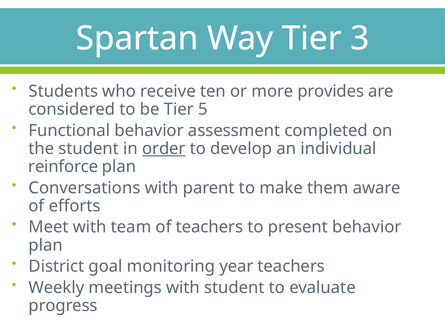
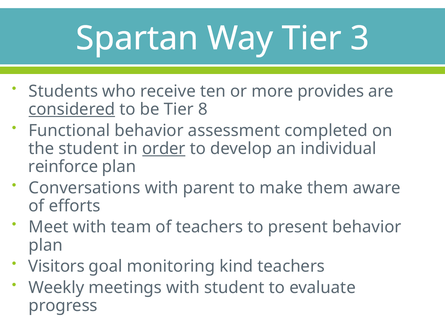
considered underline: none -> present
5: 5 -> 8
District: District -> Visitors
year: year -> kind
